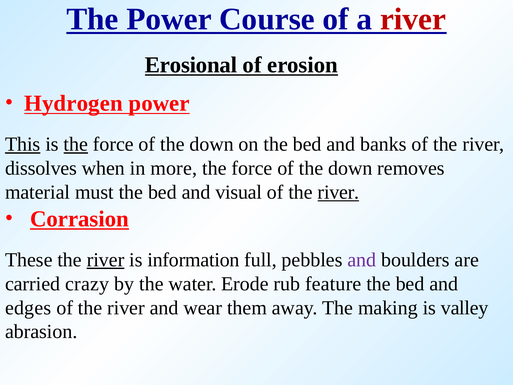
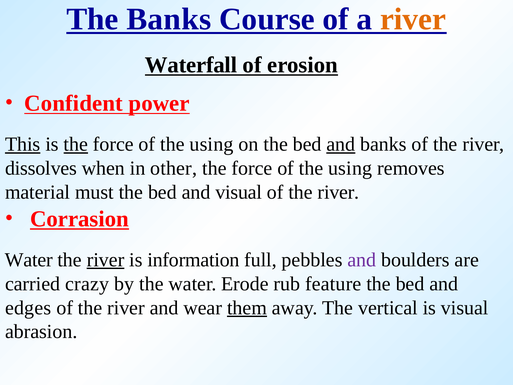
The Power: Power -> Banks
river at (413, 19) colour: red -> orange
Erosional: Erosional -> Waterfall
Hydrogen: Hydrogen -> Confident
down at (212, 144): down -> using
and at (341, 144) underline: none -> present
more: more -> other
down at (350, 168): down -> using
river at (338, 192) underline: present -> none
These at (29, 260): These -> Water
them underline: none -> present
making: making -> vertical
is valley: valley -> visual
